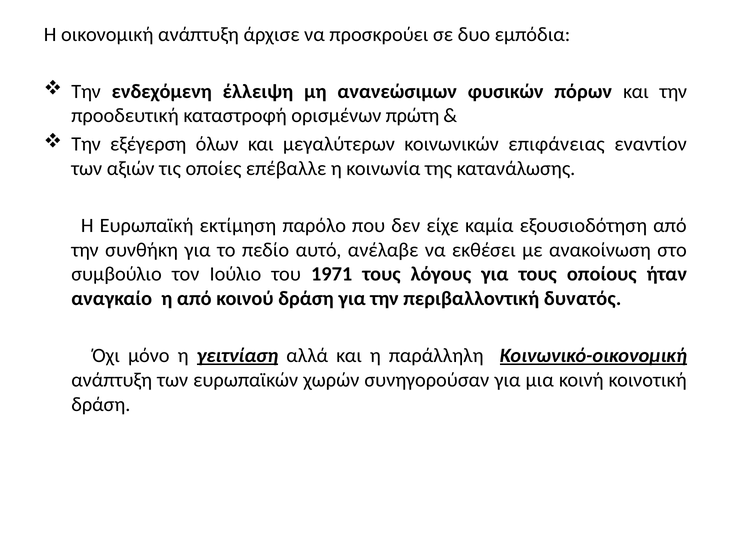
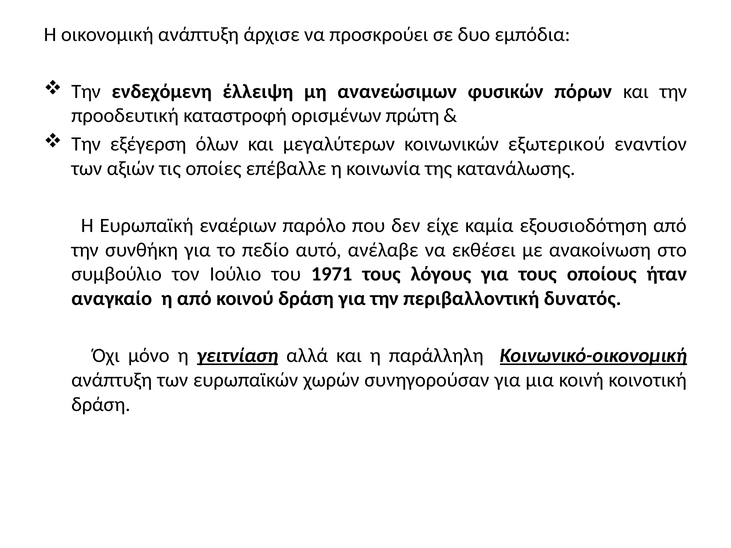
επιφάνειας: επιφάνειας -> εξωτερικού
εκτίμηση: εκτίμηση -> εναέριων
